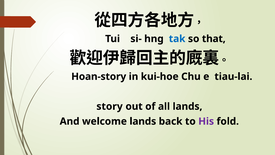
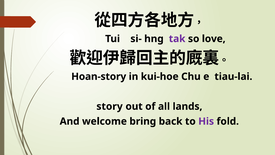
tak colour: blue -> purple
that: that -> love
welcome lands: lands -> bring
